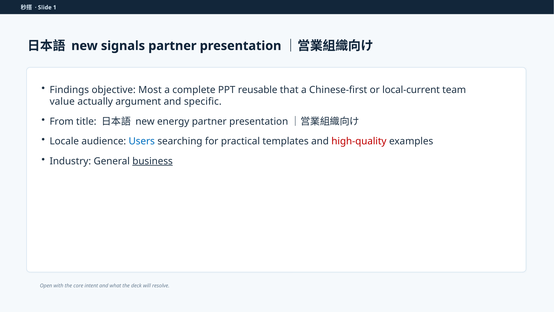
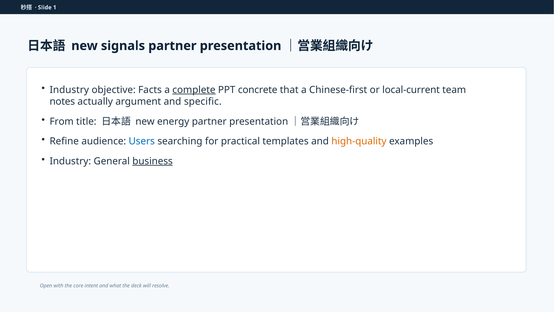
Findings at (69, 90): Findings -> Industry
Most: Most -> Facts
complete underline: none -> present
reusable: reusable -> concrete
value: value -> notes
Locale: Locale -> Refine
high-quality colour: red -> orange
